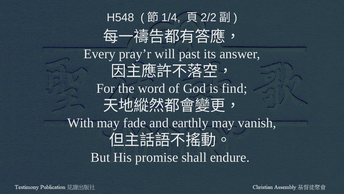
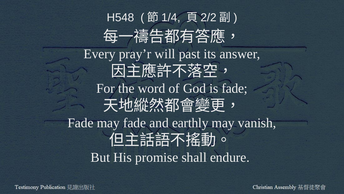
is find: find -> fade
With at (81, 123): With -> Fade
